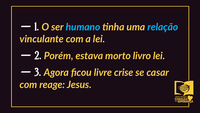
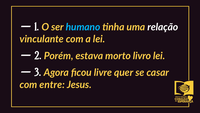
relação colour: light blue -> white
crise: crise -> quer
reage: reage -> entre
